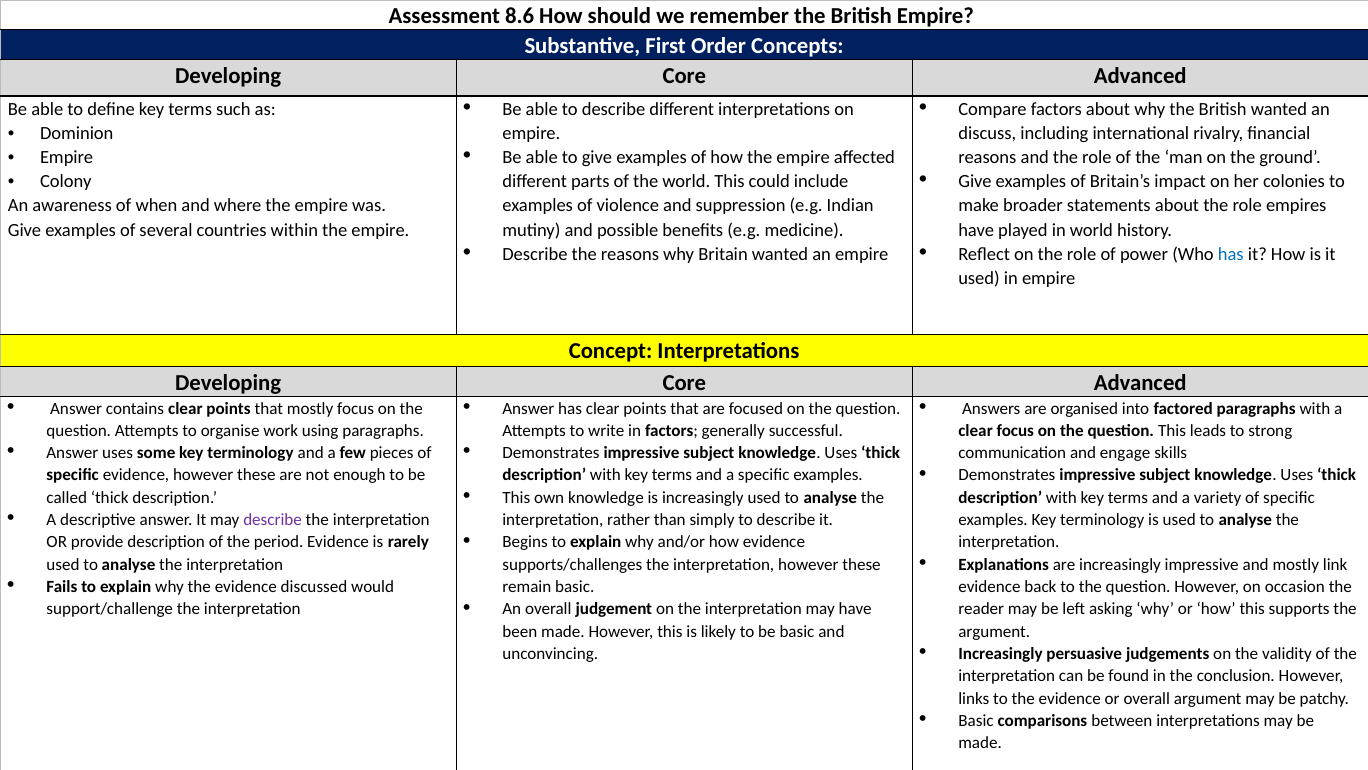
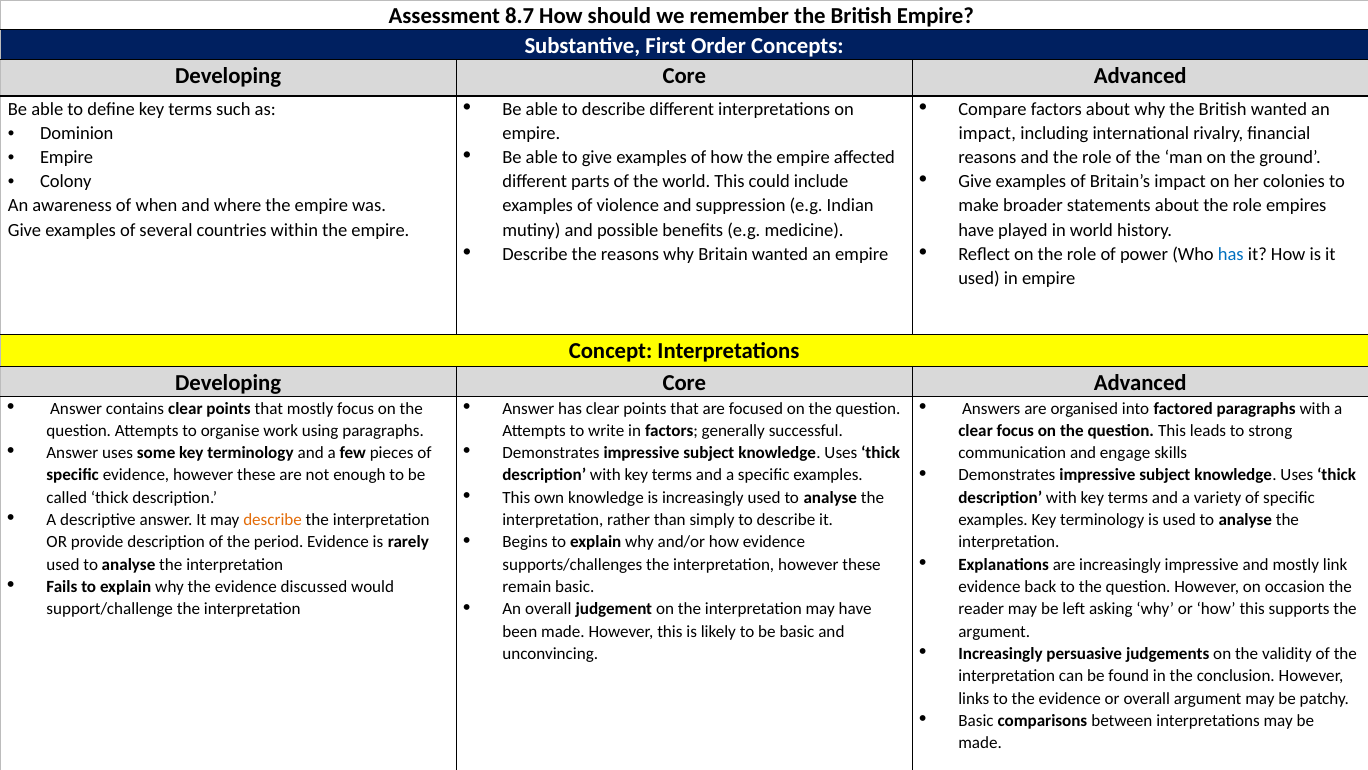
8.6: 8.6 -> 8.7
discuss at (987, 133): discuss -> impact
describe at (273, 520) colour: purple -> orange
